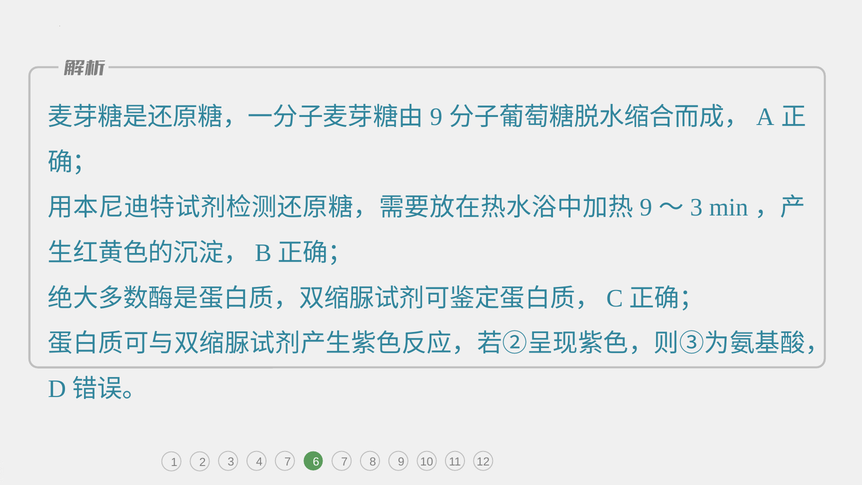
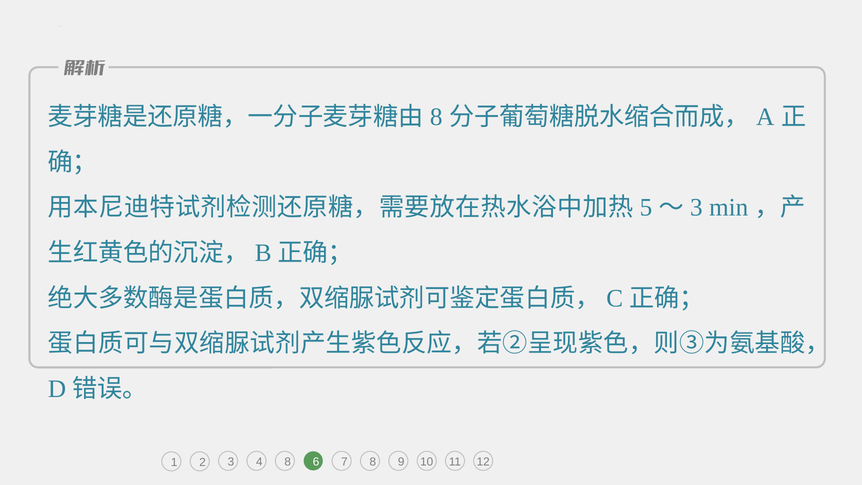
9 at (436, 117): 9 -> 8
9 at (646, 208): 9 -> 5
4 7: 7 -> 8
